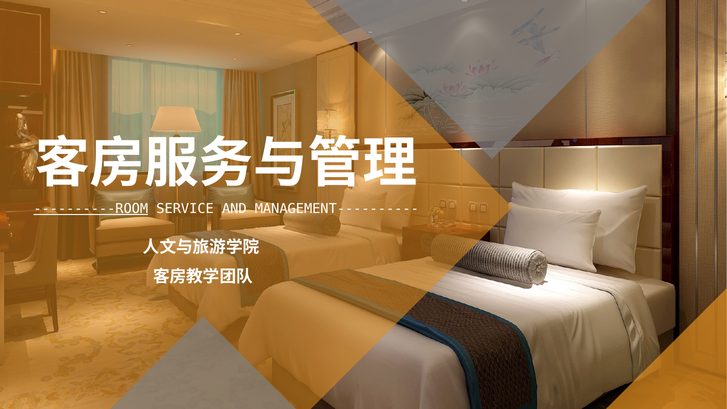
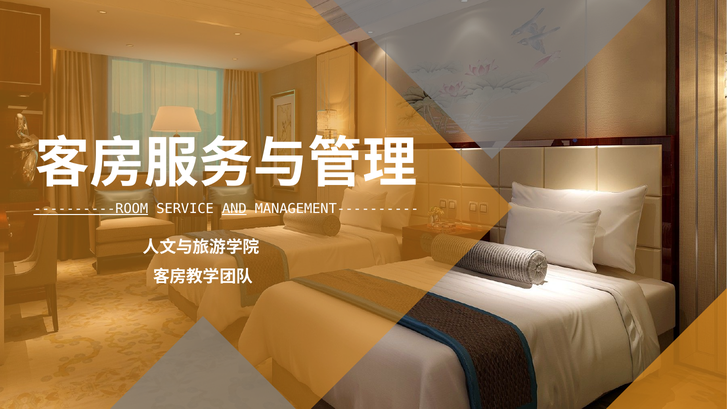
AND underline: none -> present
